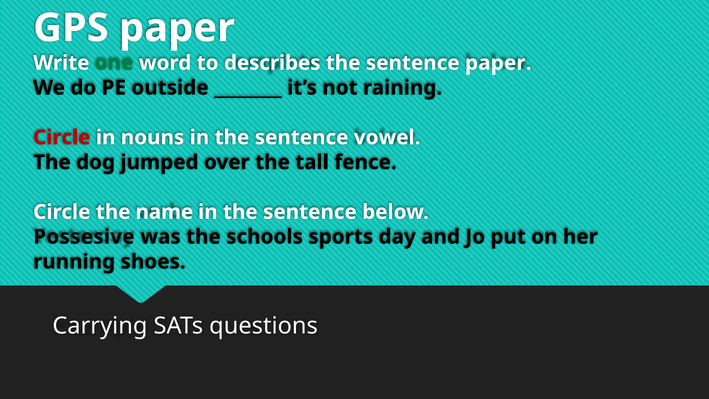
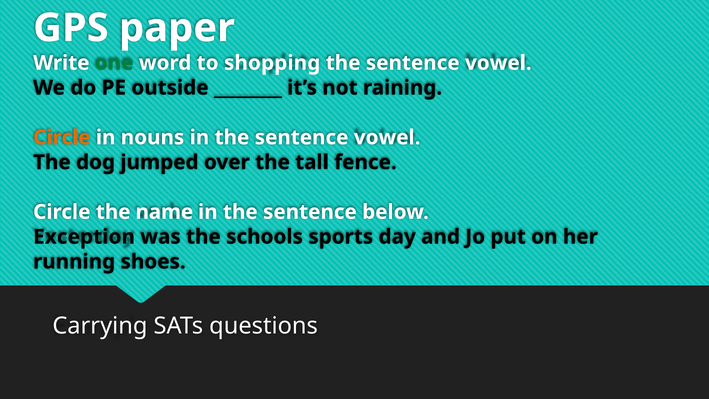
describes: describes -> shopping
paper at (498, 63): paper -> vowel
Circle at (62, 137) colour: red -> orange
Possesive: Possesive -> Exception
